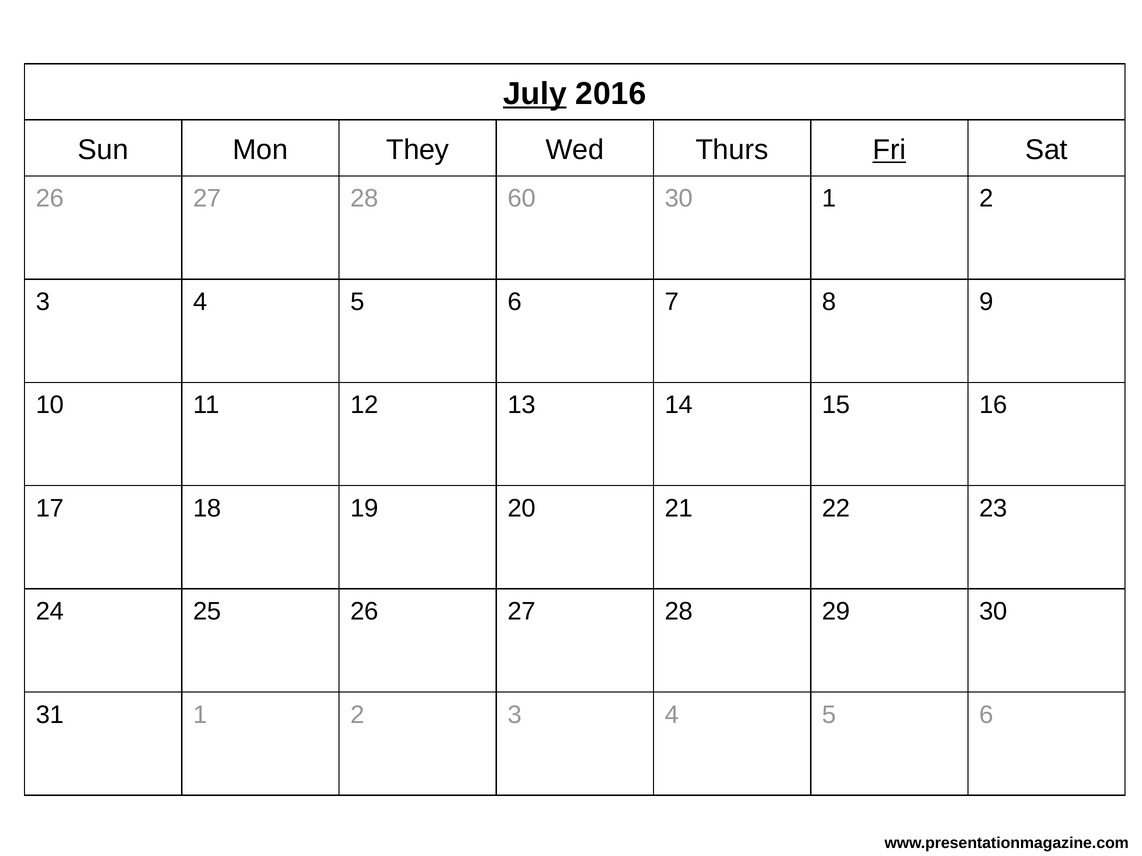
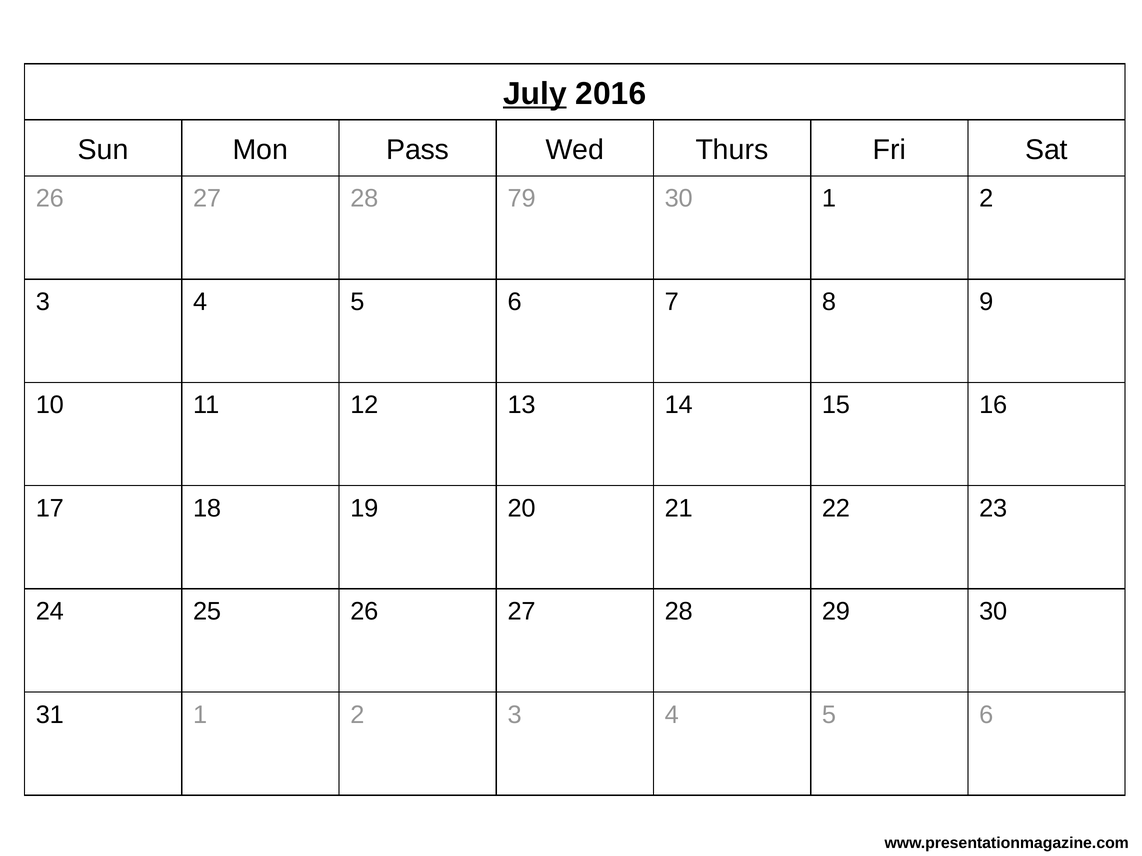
They: They -> Pass
Fri underline: present -> none
60: 60 -> 79
